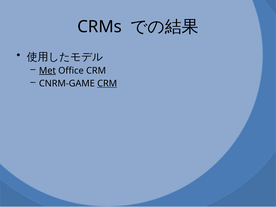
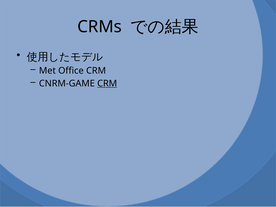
Met underline: present -> none
